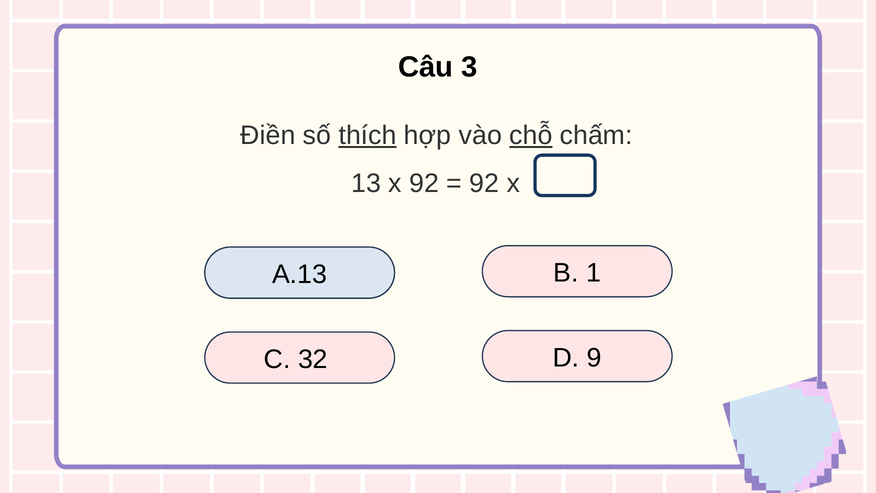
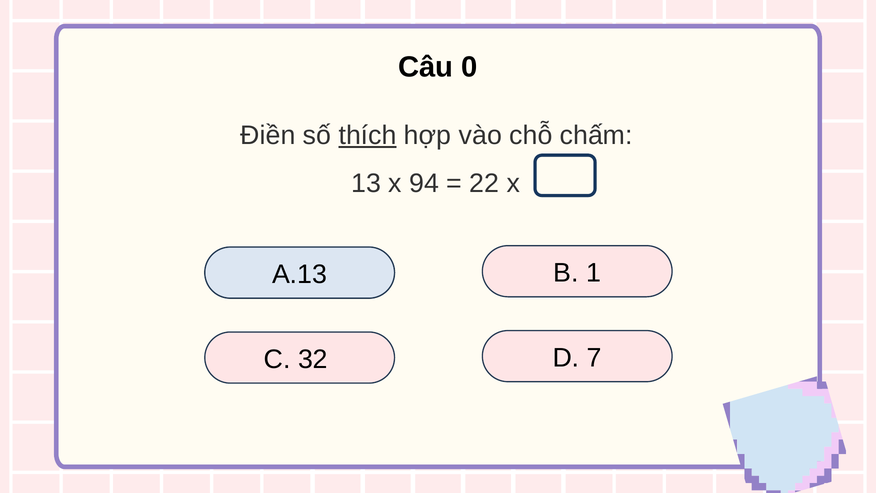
3: 3 -> 0
chỗ underline: present -> none
x 92: 92 -> 94
92 at (484, 184): 92 -> 22
9: 9 -> 7
